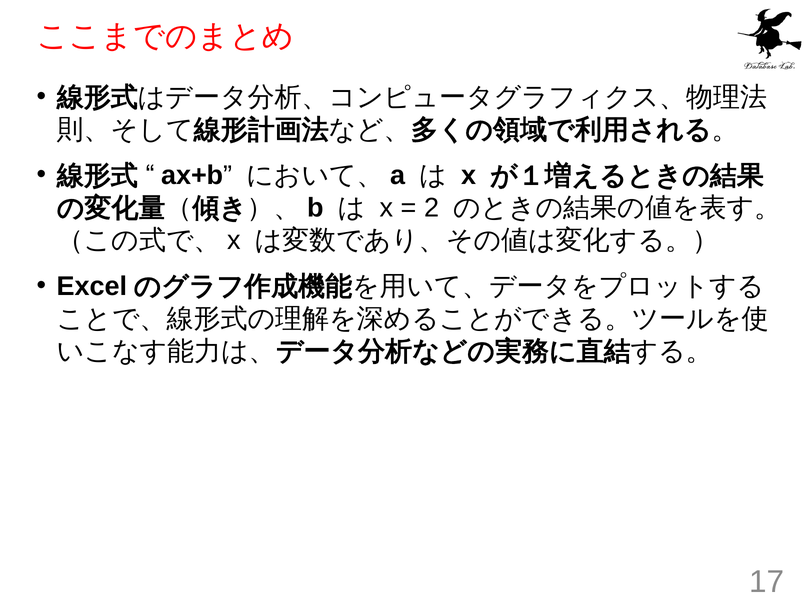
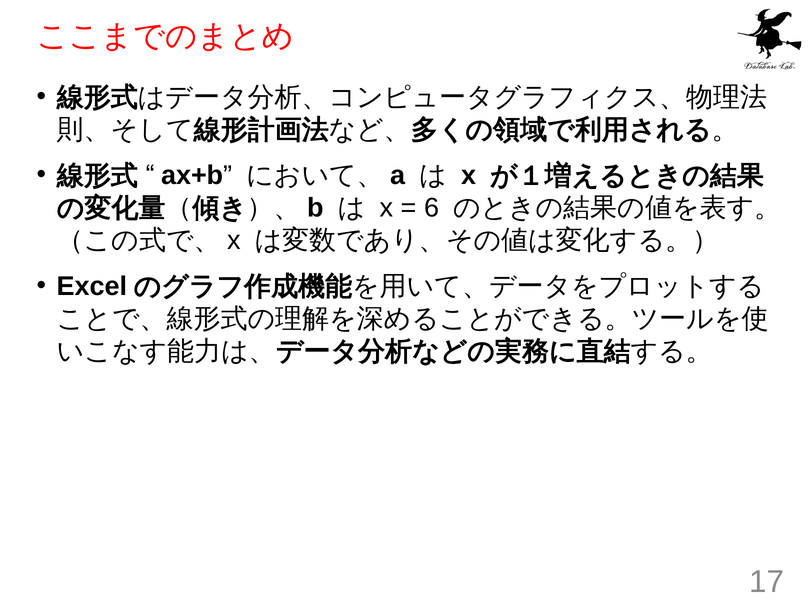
2: 2 -> 6
